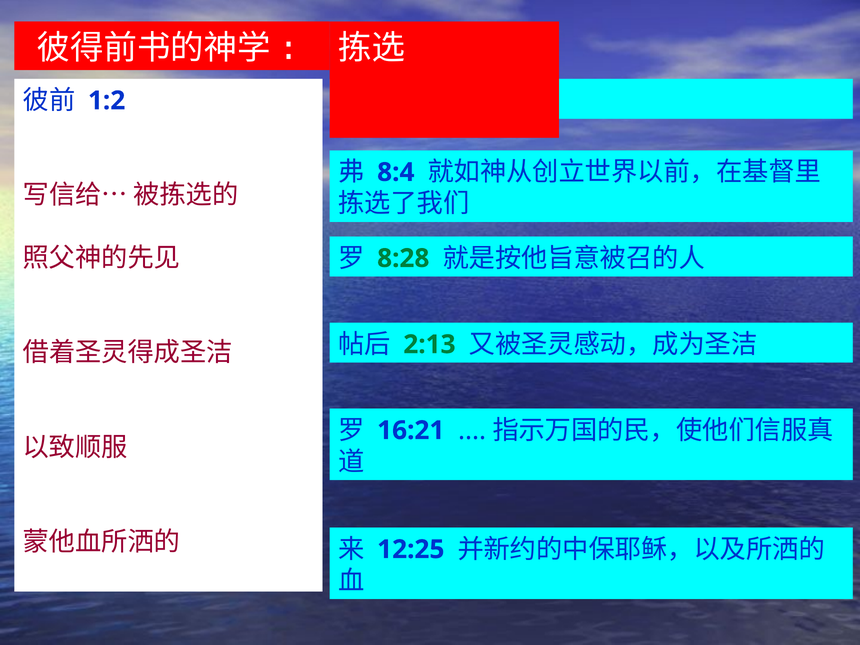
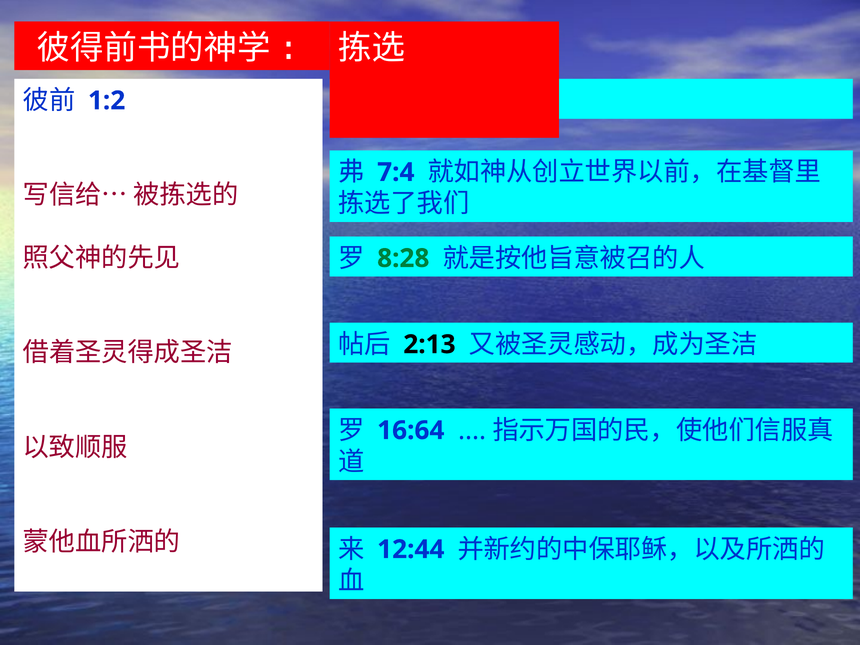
8:4: 8:4 -> 7:4
2:13 colour: green -> black
16:21: 16:21 -> 16:64
12:25: 12:25 -> 12:44
